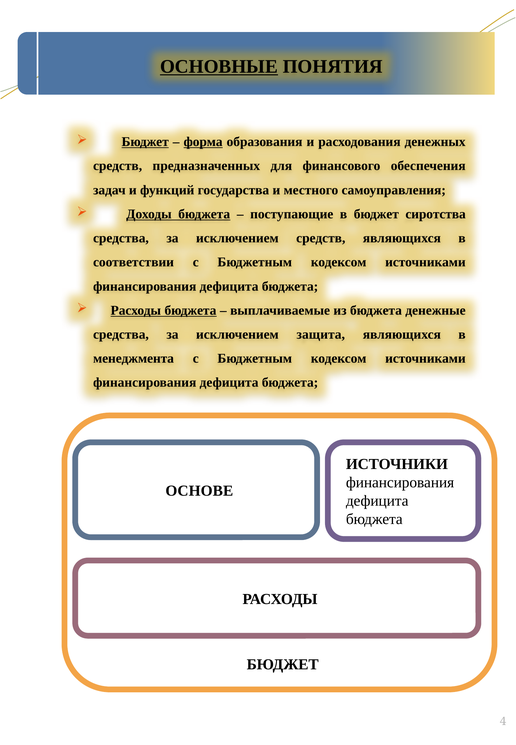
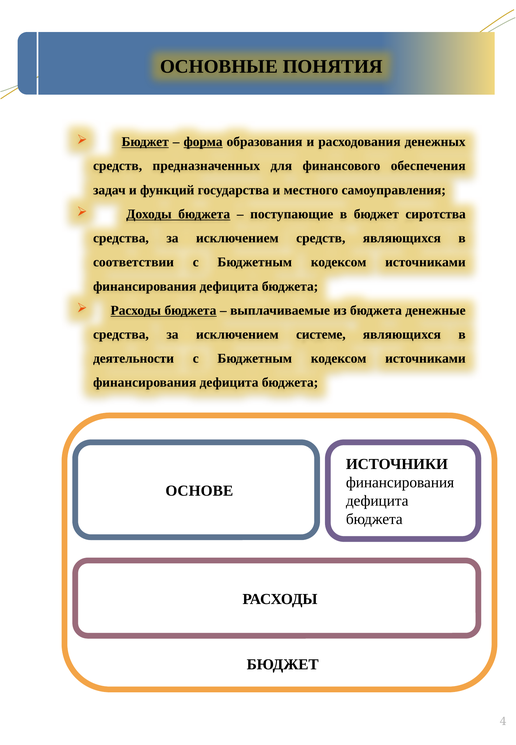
ОСНОВНЫЕ underline: present -> none
защита: защита -> системе
менеджмента: менеджмента -> деятельности
